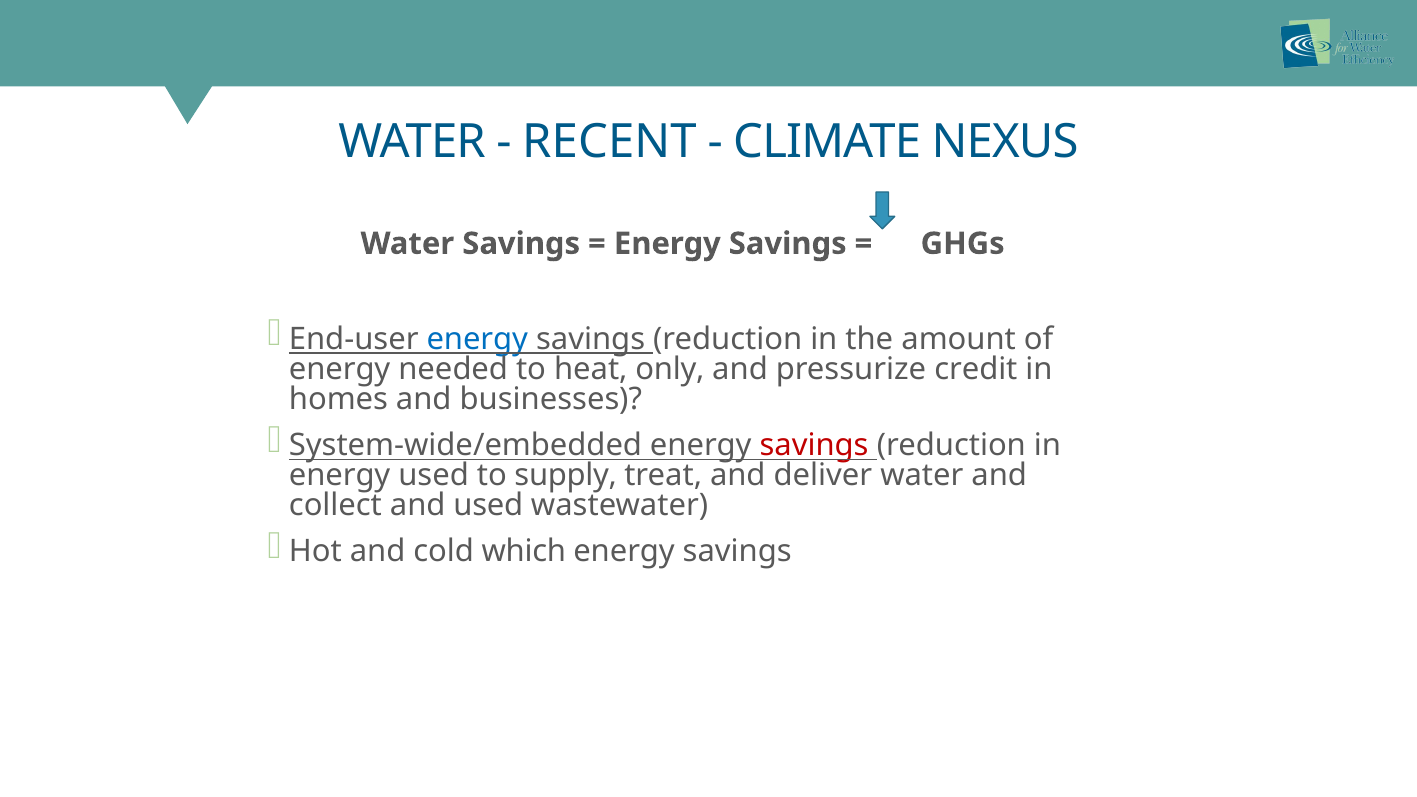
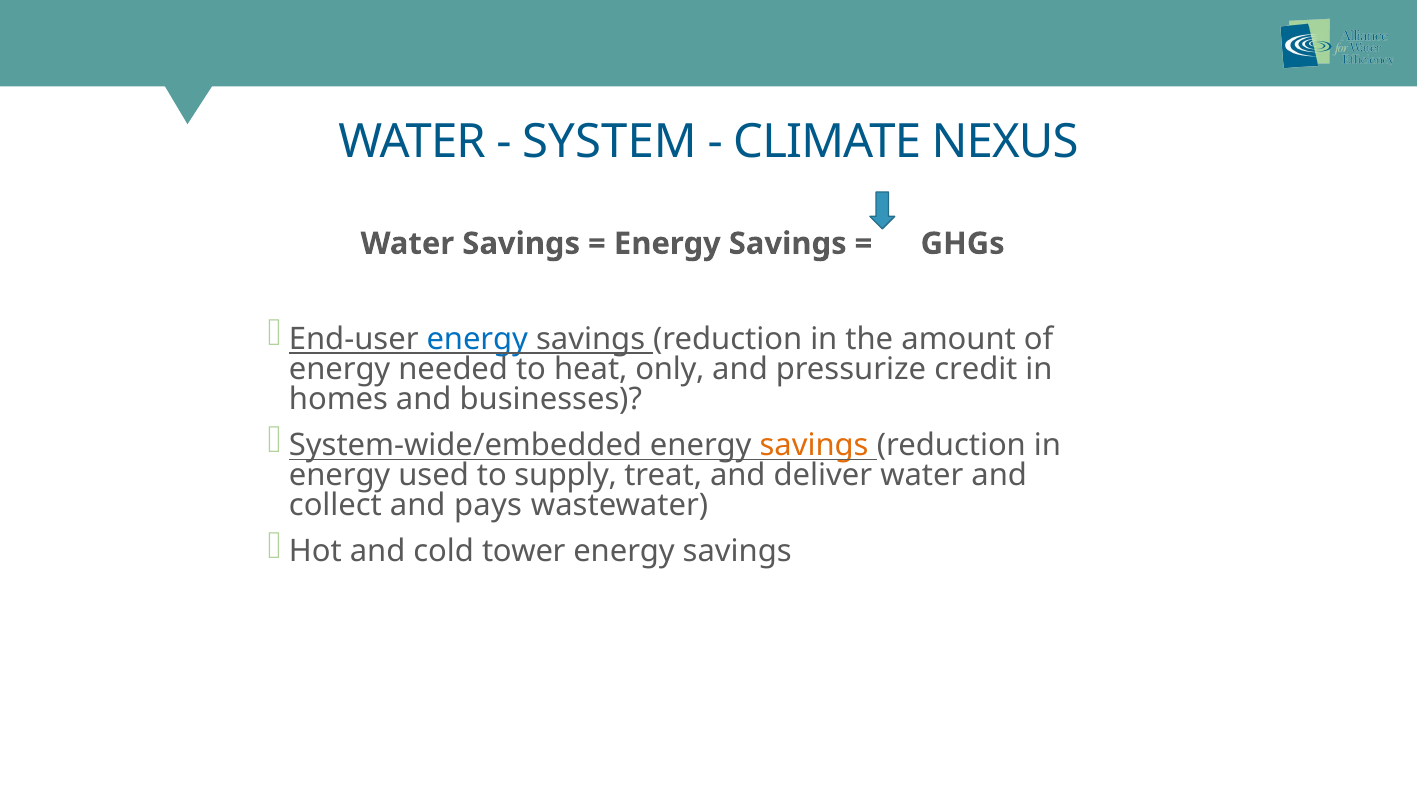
RECENT: RECENT -> SYSTEM
savings at (814, 445) colour: red -> orange
and used: used -> pays
which: which -> tower
